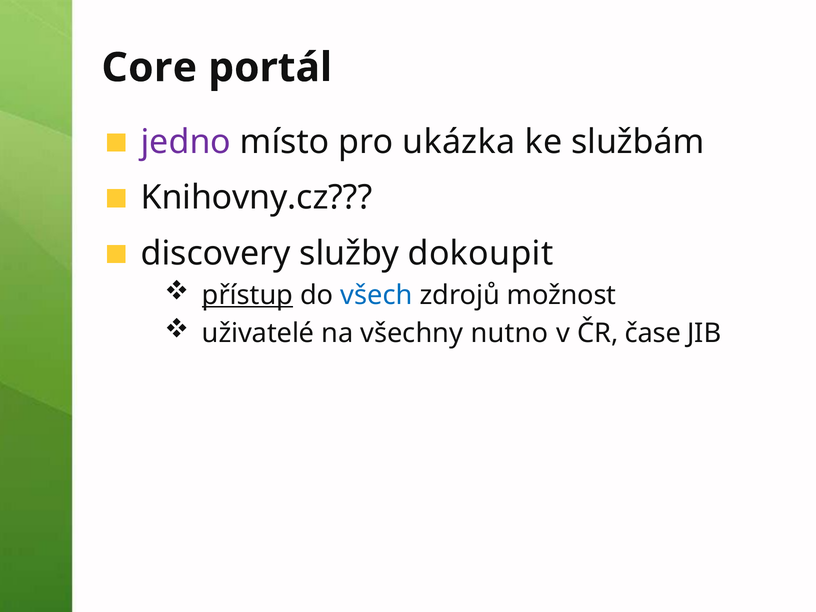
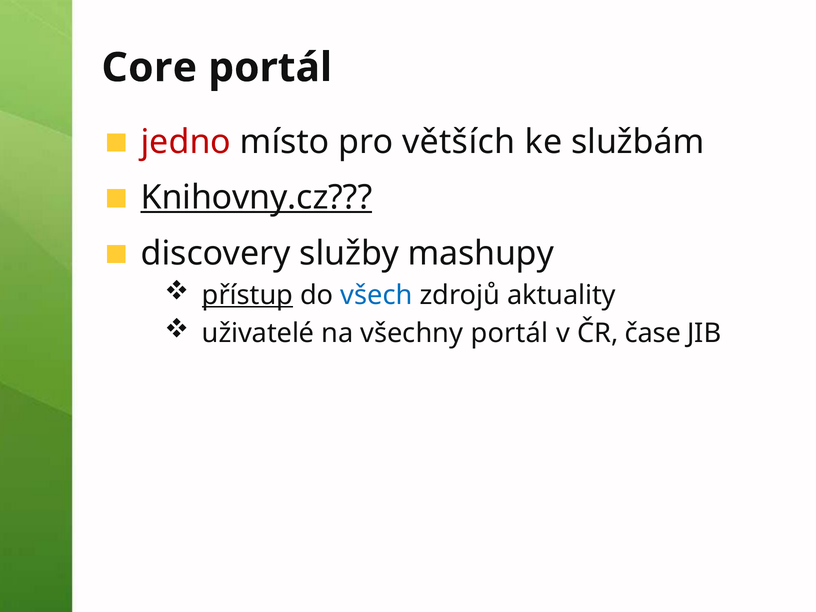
jedno colour: purple -> red
ukázka: ukázka -> větších
Knihovny.cz underline: none -> present
dokoupit: dokoupit -> mashupy
možnost: možnost -> aktuality
všechny nutno: nutno -> portál
